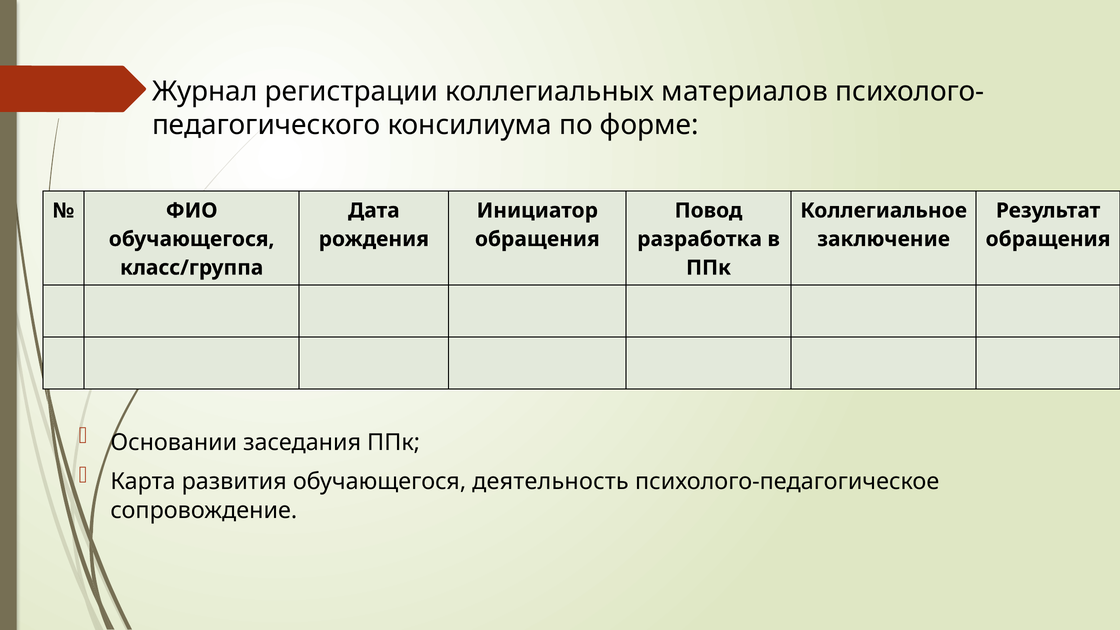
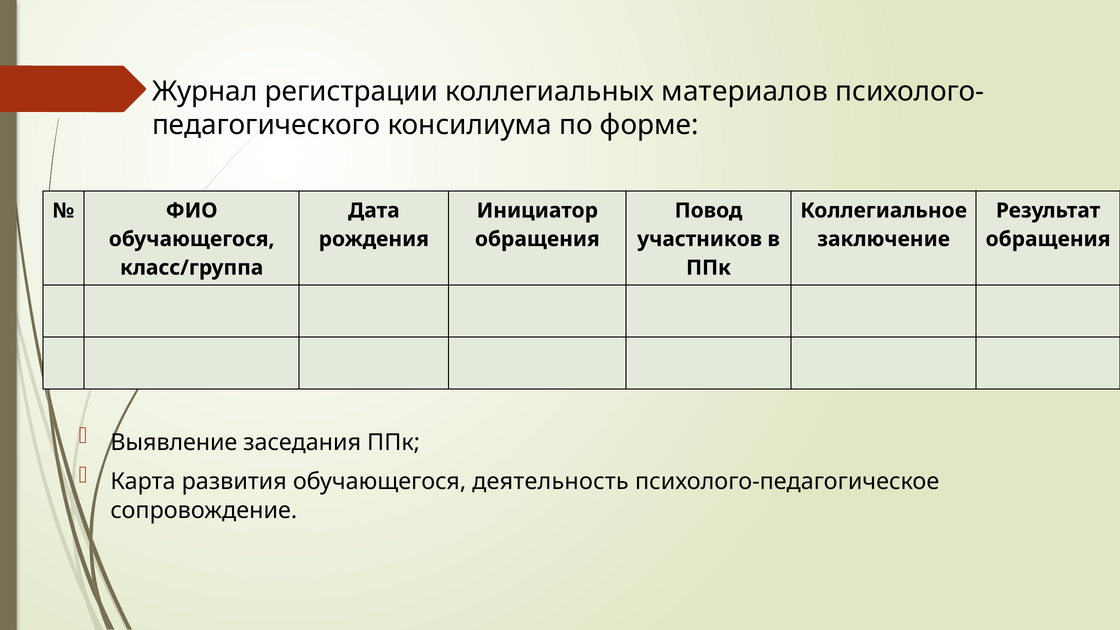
разработка: разработка -> участников
Основании: Основании -> Выявление
